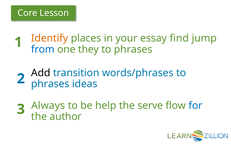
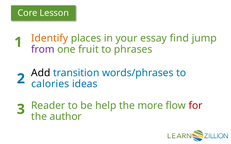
from colour: blue -> purple
they: they -> fruit
phrases at (50, 84): phrases -> calories
Always: Always -> Reader
serve: serve -> more
for colour: blue -> red
